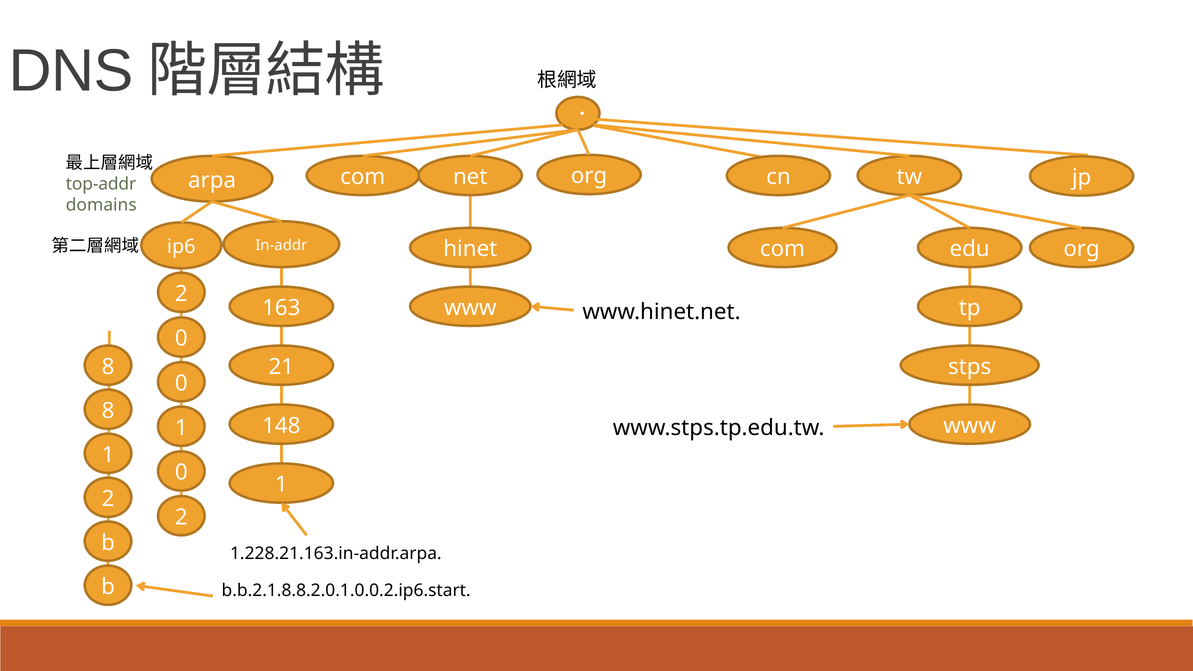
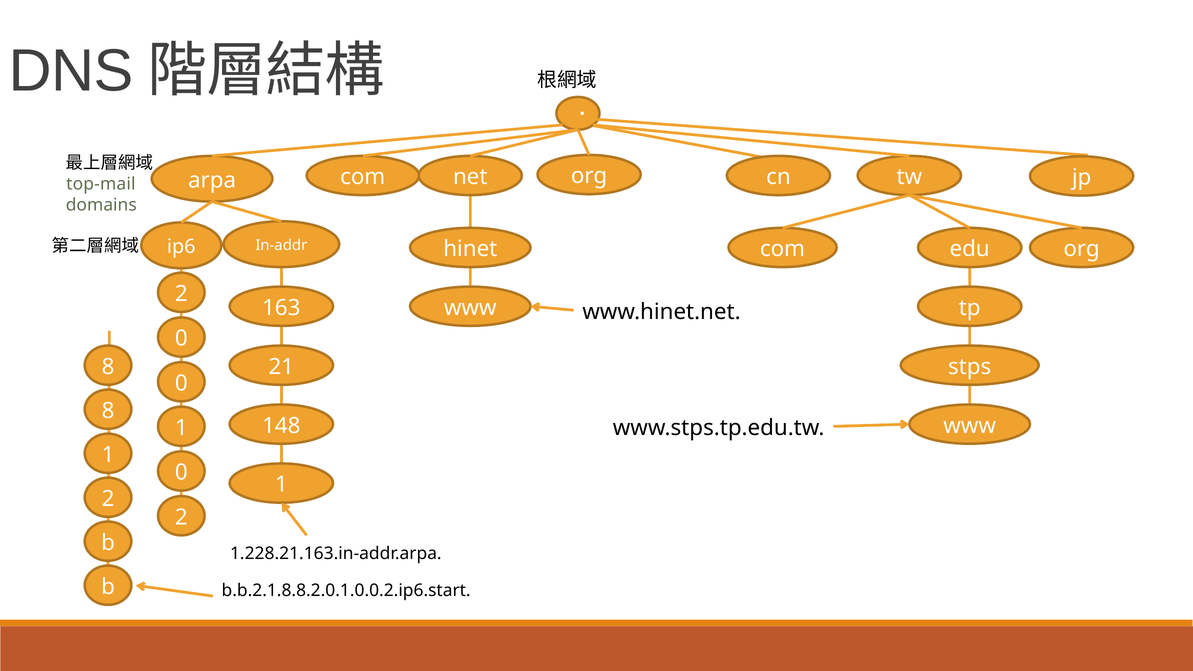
top-addr: top-addr -> top-mail
